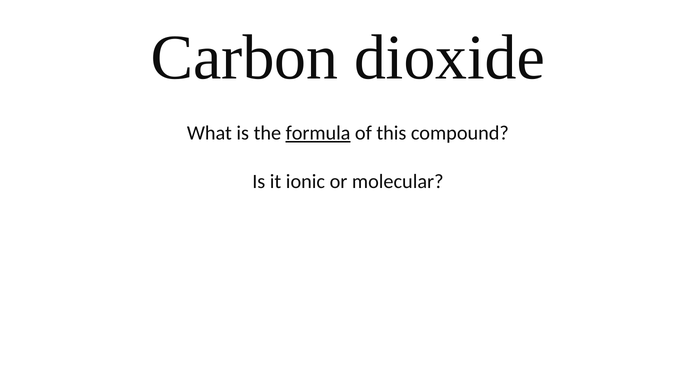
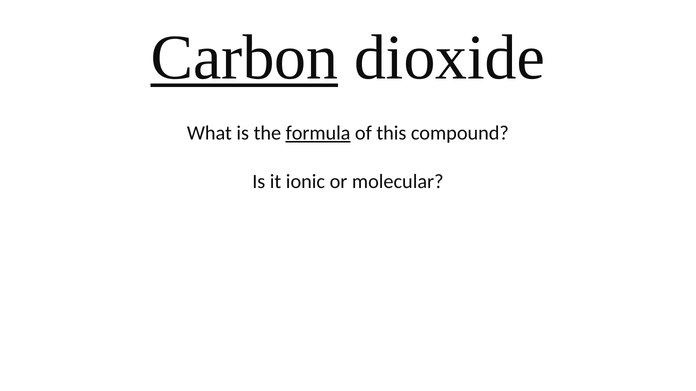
Carbon underline: none -> present
